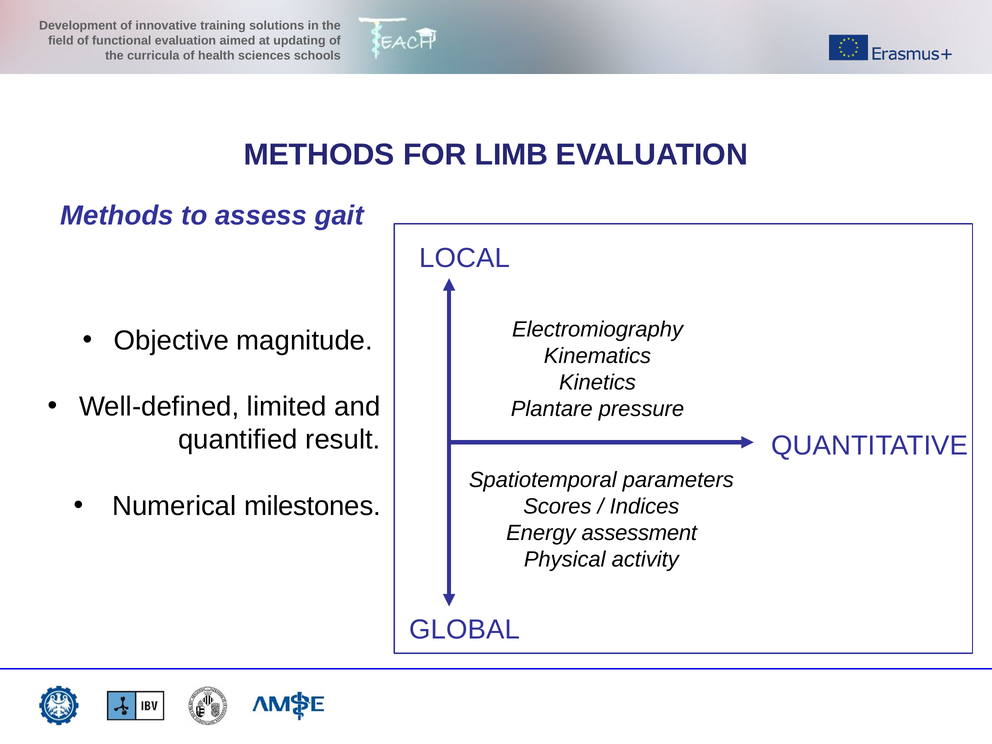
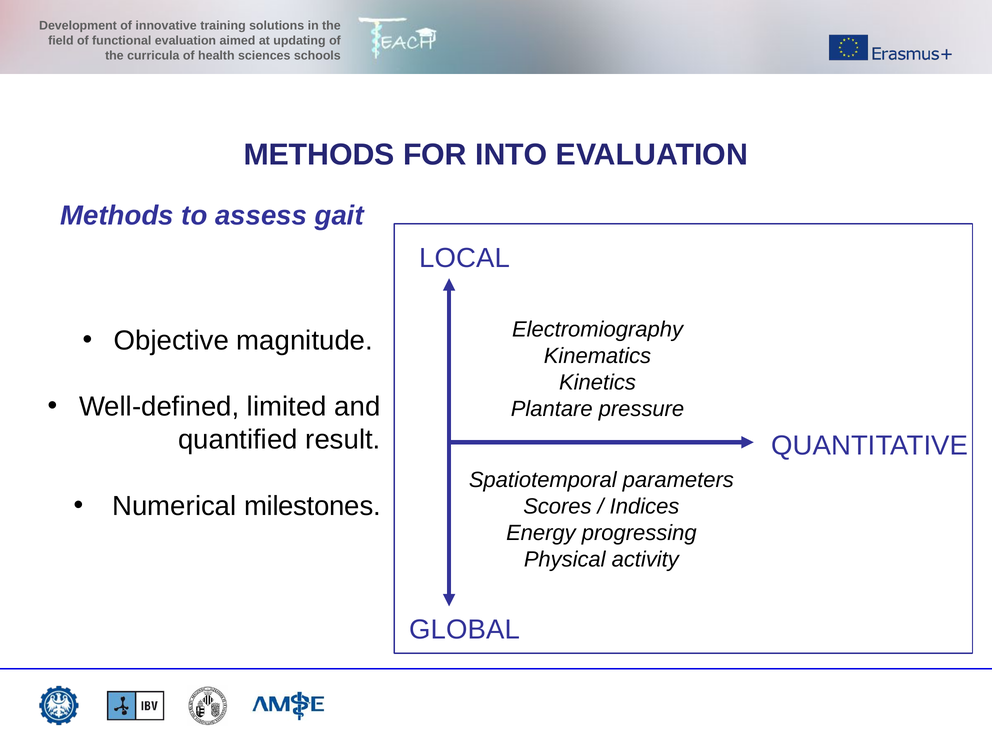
LIMB: LIMB -> INTO
assessment: assessment -> progressing
